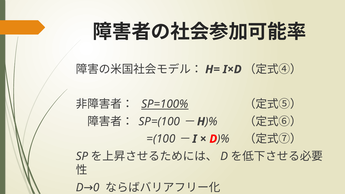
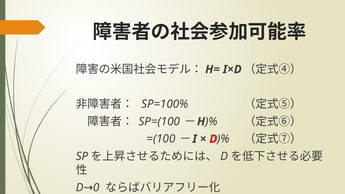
SP=100% underline: present -> none
